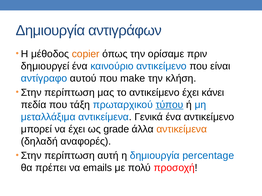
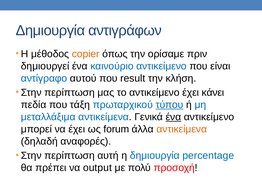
make: make -> result
ένα at (173, 117) underline: none -> present
grade: grade -> forum
emails: emails -> output
